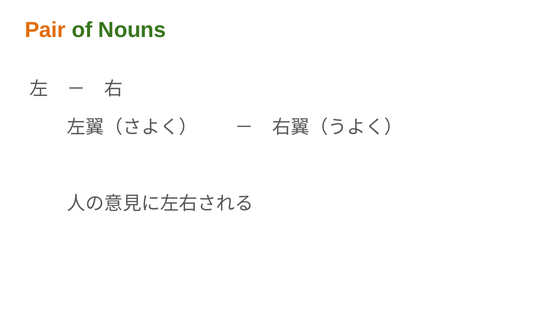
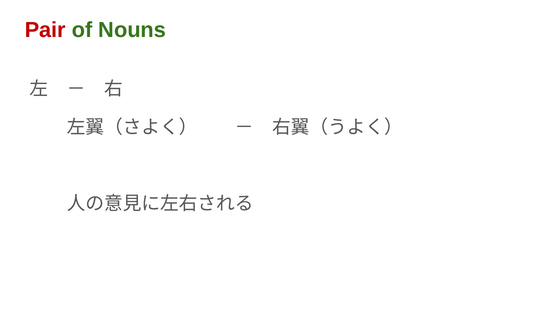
Pair colour: orange -> red
